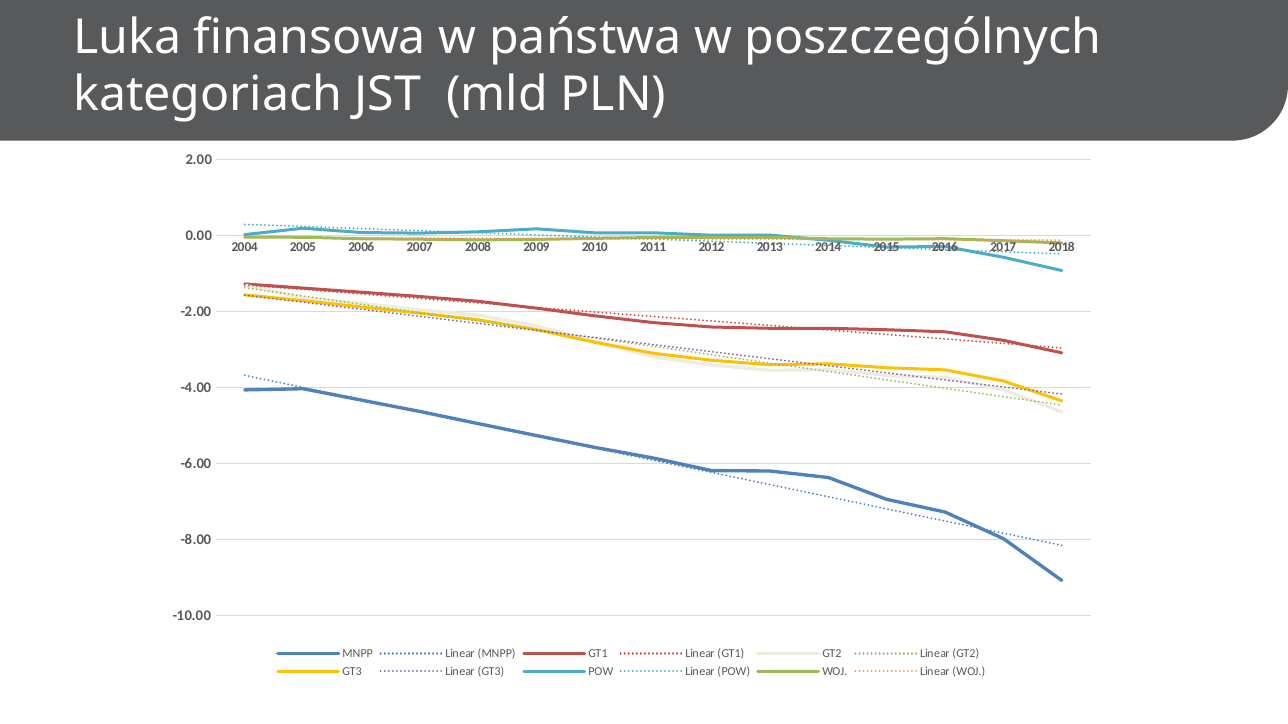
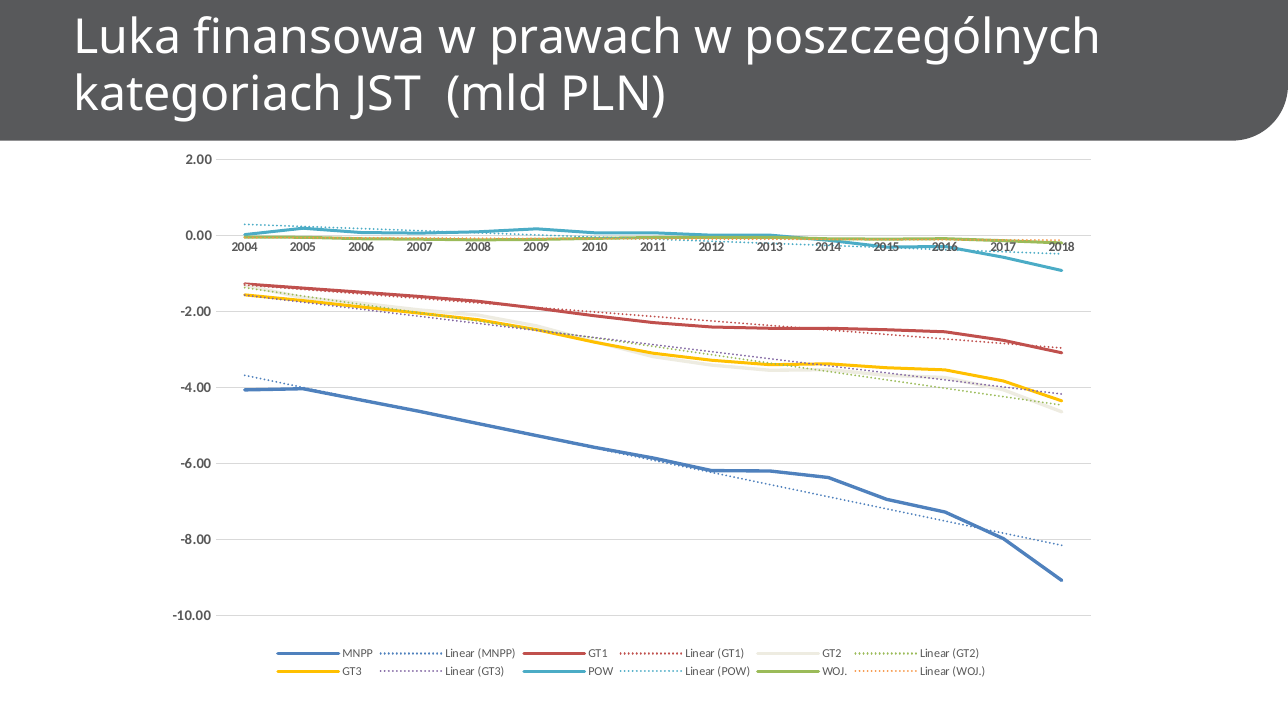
państwa: państwa -> prawach
